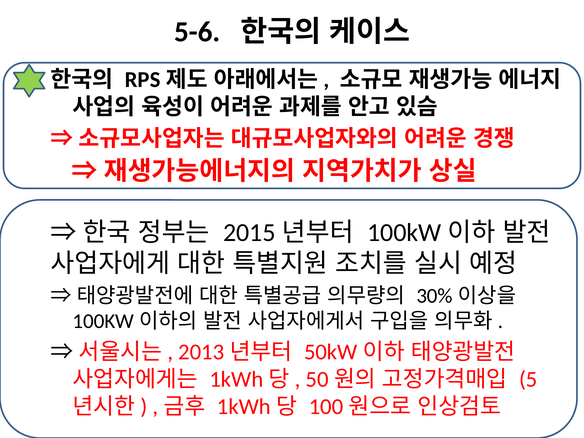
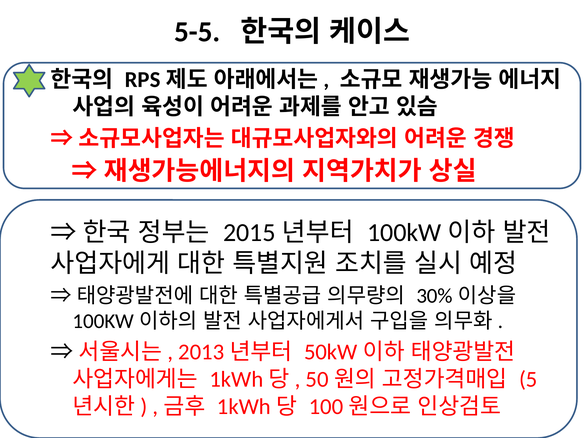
5-6: 5-6 -> 5-5
